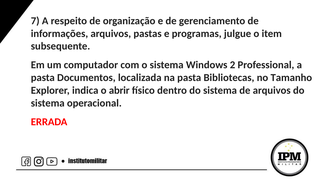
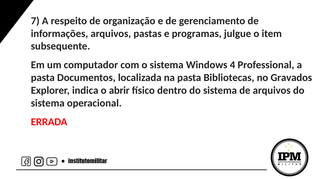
2: 2 -> 4
Tamanho: Tamanho -> Gravados
